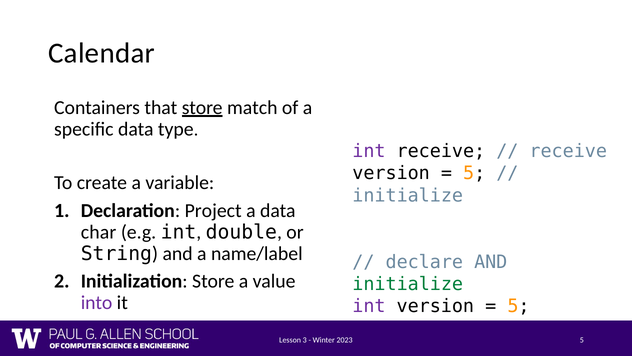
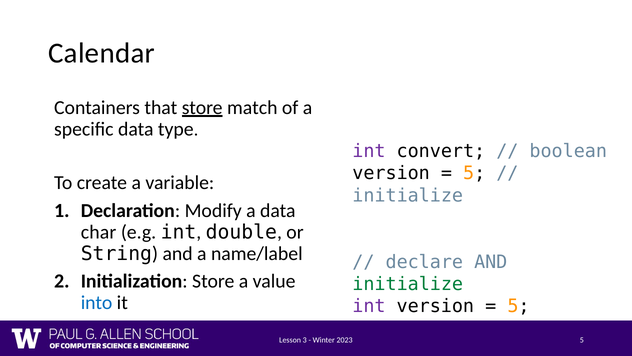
int receive: receive -> convert
receive at (568, 151): receive -> boolean
Project: Project -> Modify
into colour: purple -> blue
